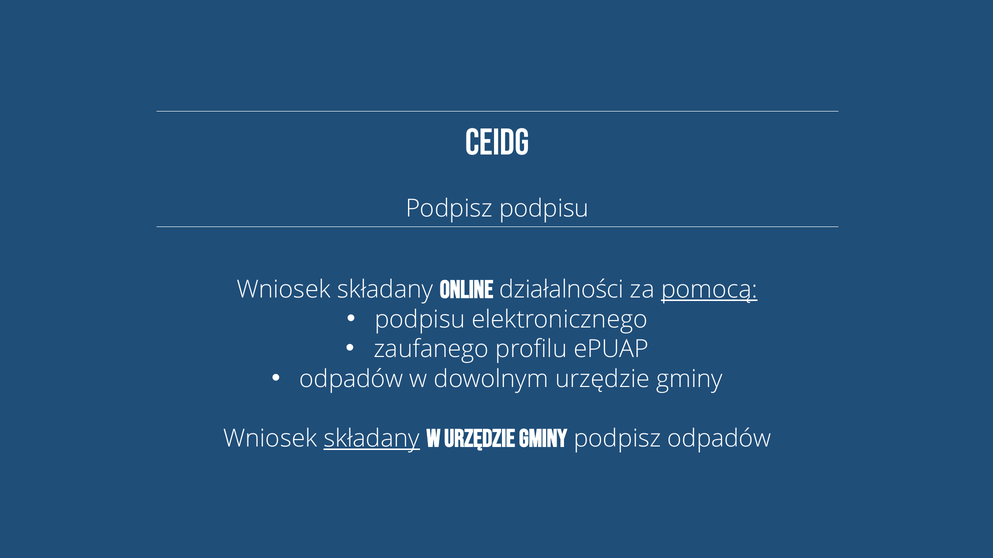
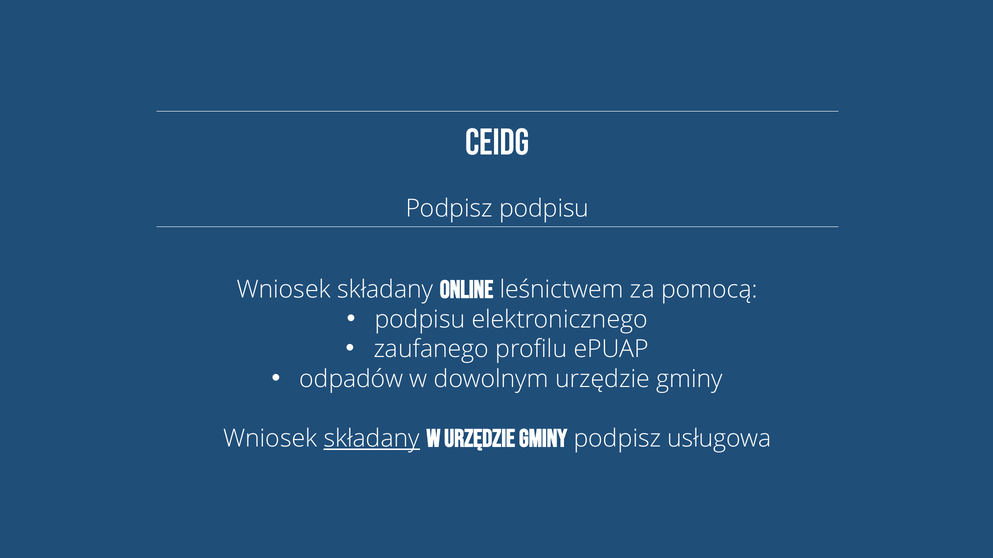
działalności: działalności -> leśnictwem
pomocą underline: present -> none
podpisz odpadów: odpadów -> usługowa
